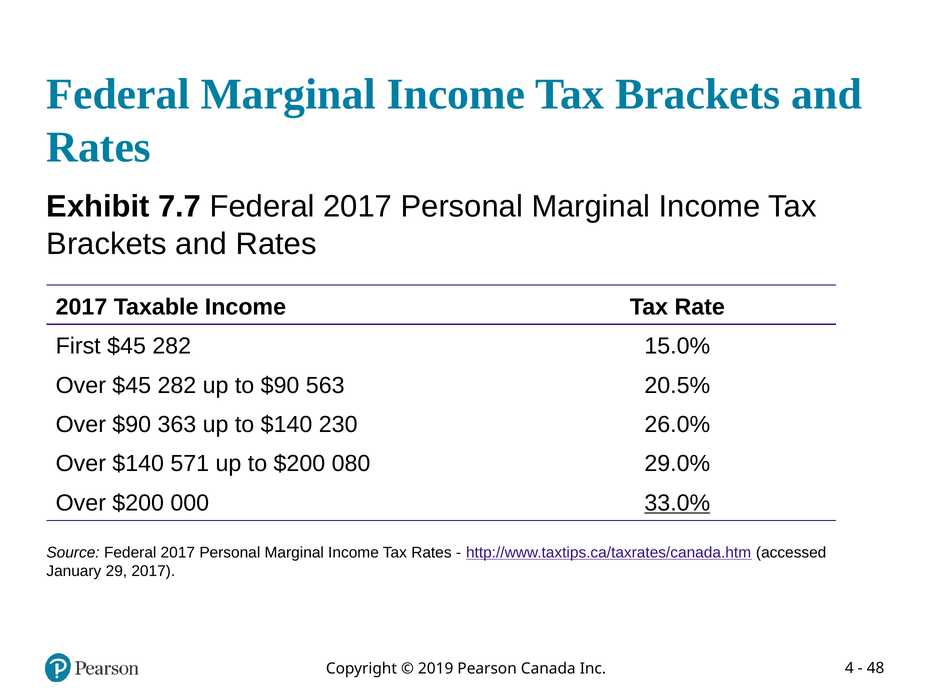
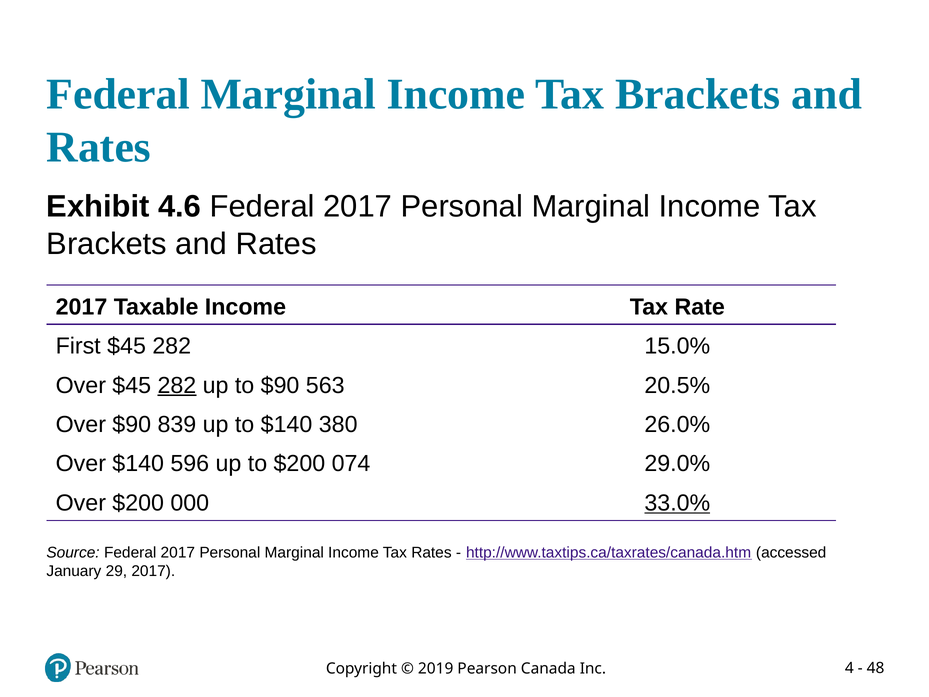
7.7: 7.7 -> 4.6
282 at (177, 385) underline: none -> present
363: 363 -> 839
230: 230 -> 380
571: 571 -> 596
080: 080 -> 074
